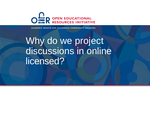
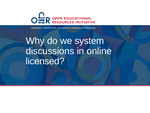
project: project -> system
